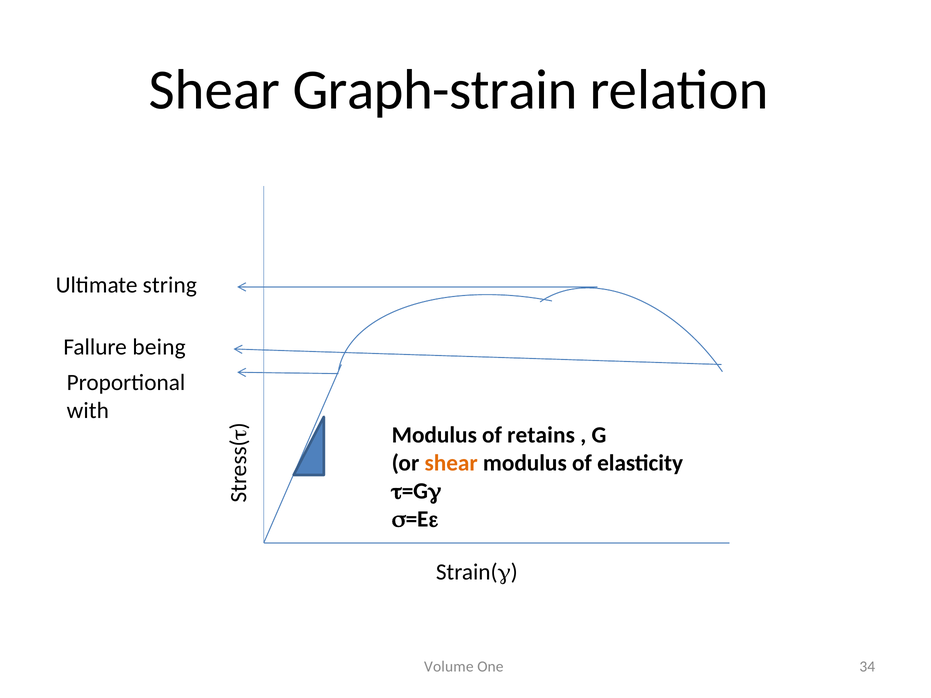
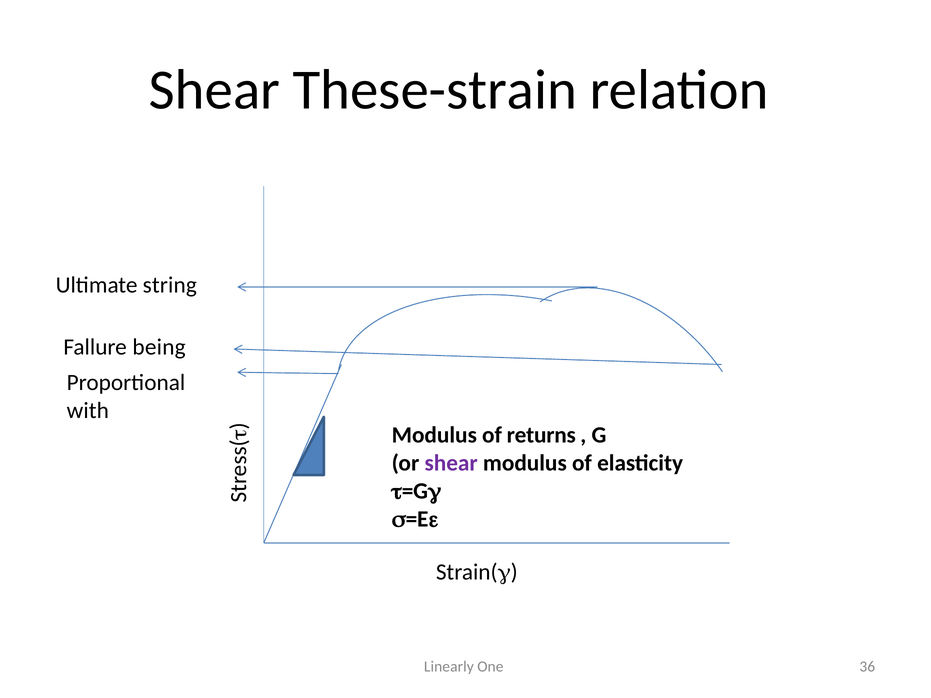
Graph-strain: Graph-strain -> These-strain
retains: retains -> returns
shear at (451, 463) colour: orange -> purple
Volume: Volume -> Linearly
34: 34 -> 36
